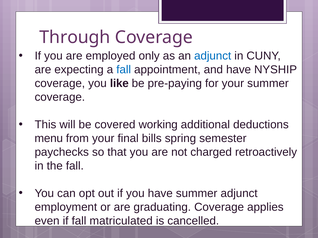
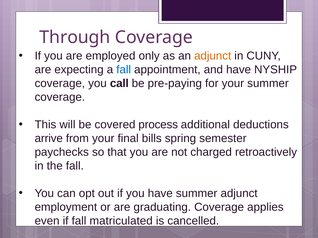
adjunct at (213, 56) colour: blue -> orange
like: like -> call
working: working -> process
menu: menu -> arrive
